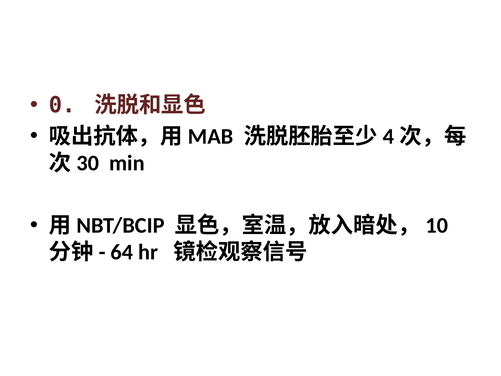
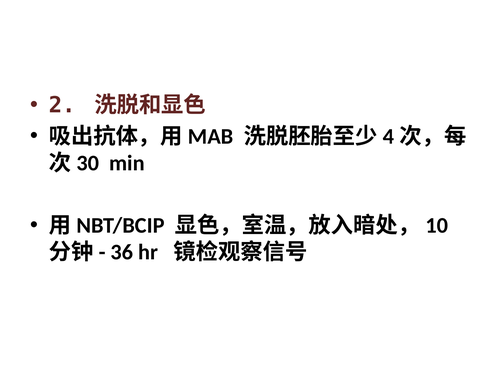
0: 0 -> 2
64: 64 -> 36
